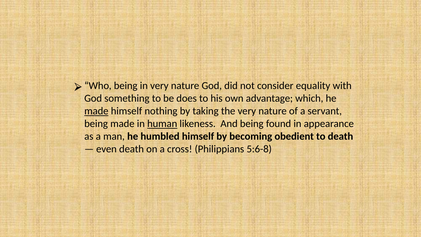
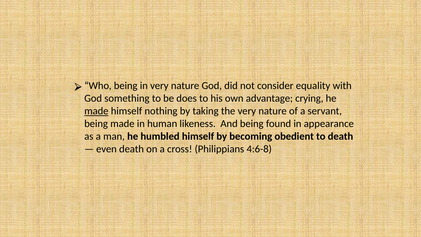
which: which -> crying
human underline: present -> none
5:6-8: 5:6-8 -> 4:6-8
